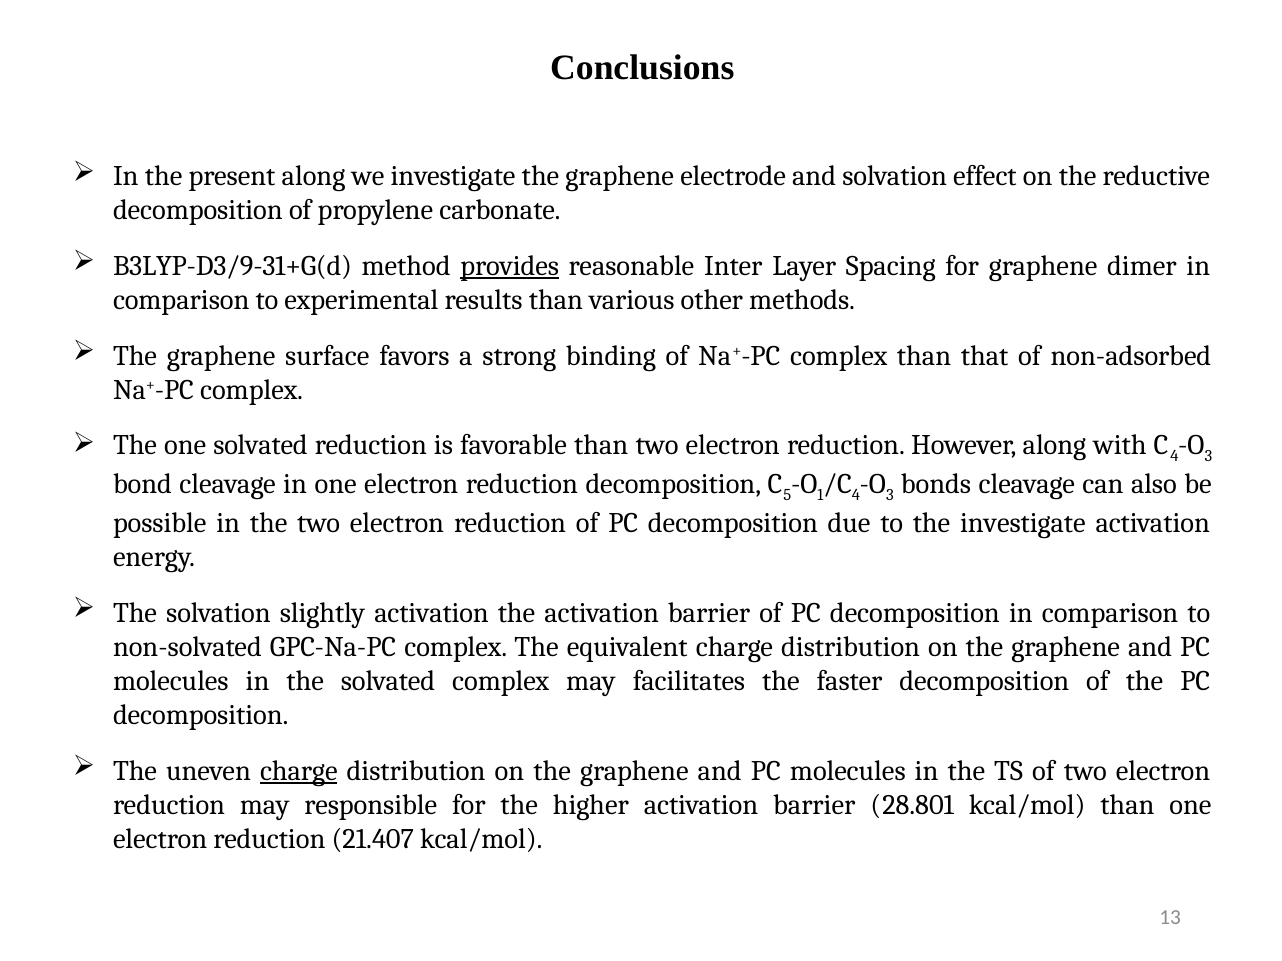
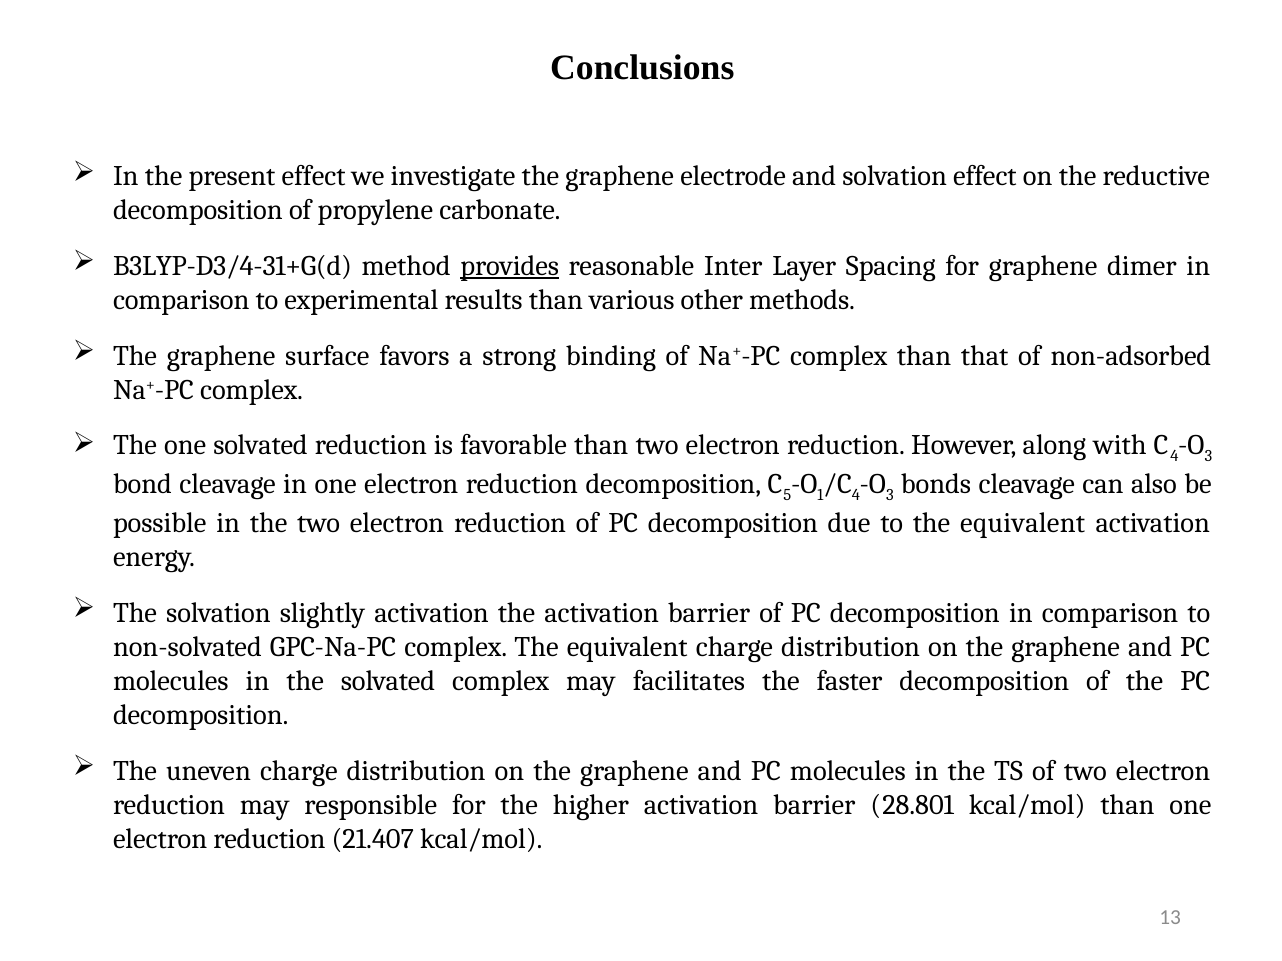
present along: along -> effect
B3LYP-D3/9-31+G(d: B3LYP-D3/9-31+G(d -> B3LYP-D3/4-31+G(d
to the investigate: investigate -> equivalent
charge at (299, 771) underline: present -> none
